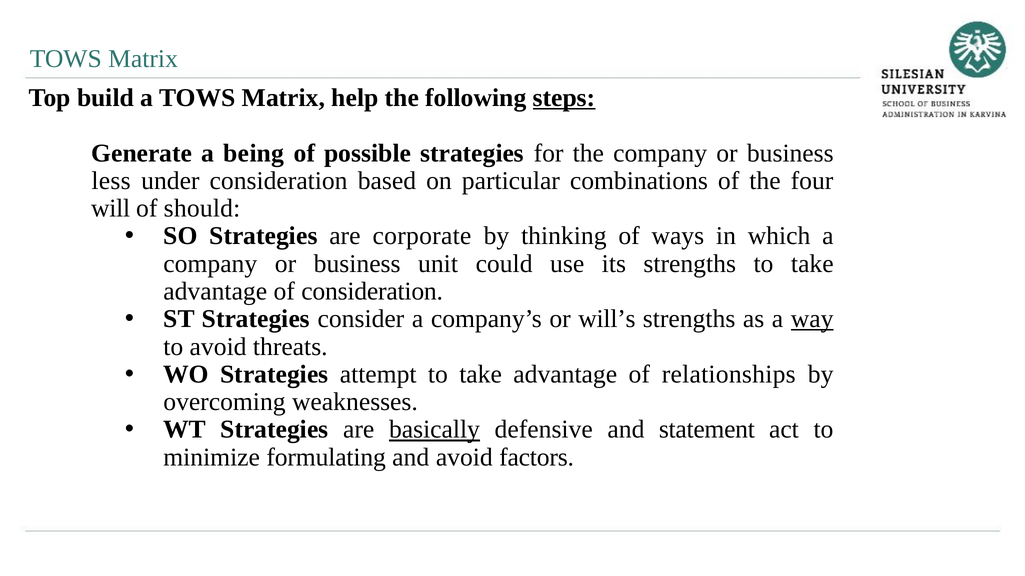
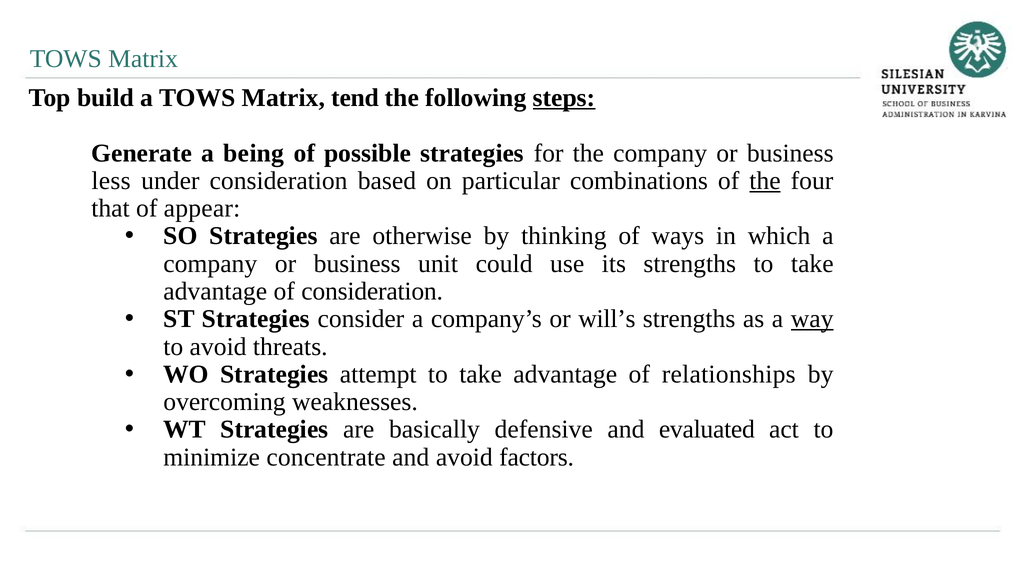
help: help -> tend
the at (765, 181) underline: none -> present
will: will -> that
should: should -> appear
corporate: corporate -> otherwise
basically underline: present -> none
statement: statement -> evaluated
formulating: formulating -> concentrate
